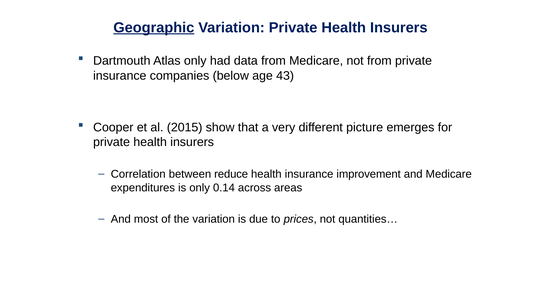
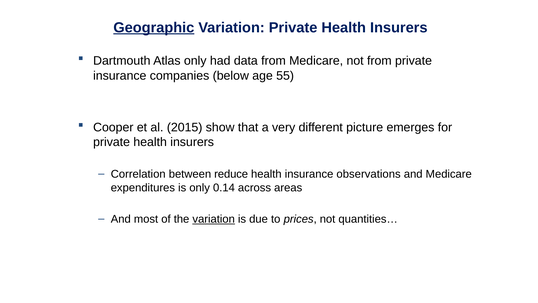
43: 43 -> 55
improvement: improvement -> observations
variation at (214, 219) underline: none -> present
